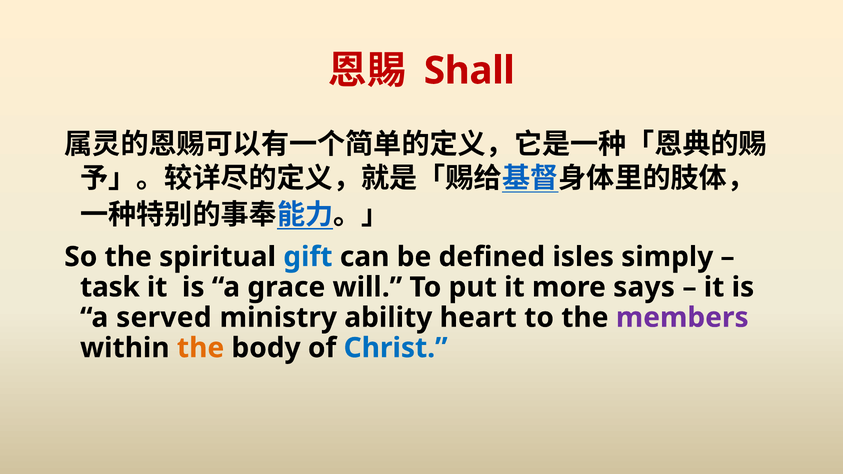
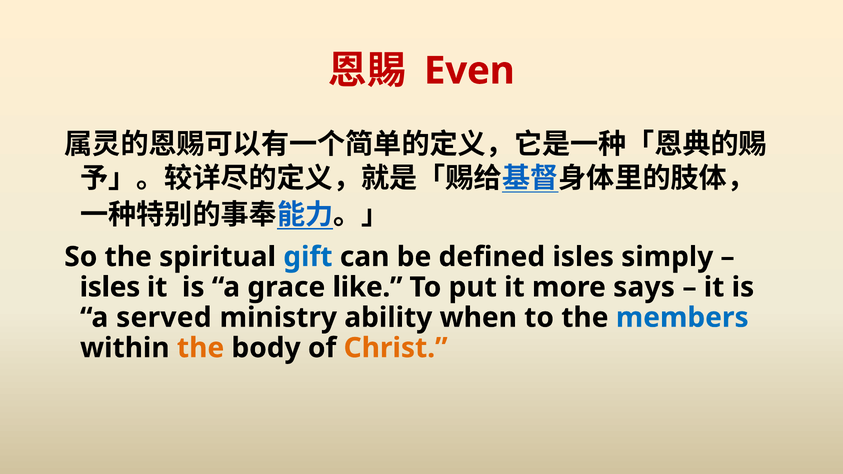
Shall: Shall -> Even
task at (110, 287): task -> isles
will: will -> like
heart: heart -> when
members colour: purple -> blue
Christ colour: blue -> orange
